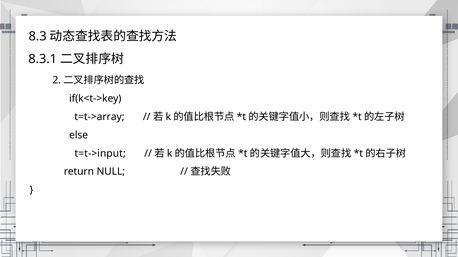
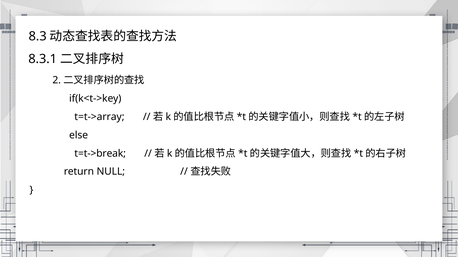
t=t->input: t=t->input -> t=t->break
